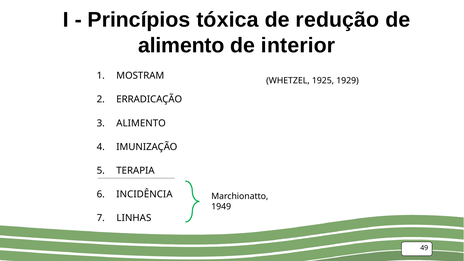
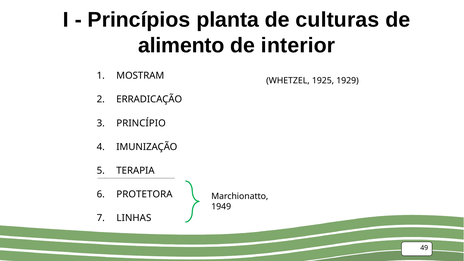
tóxica: tóxica -> planta
redução: redução -> culturas
ALIMENTO at (141, 123): ALIMENTO -> PRINCÍPIO
INCIDÊNCIA: INCIDÊNCIA -> PROTETORA
